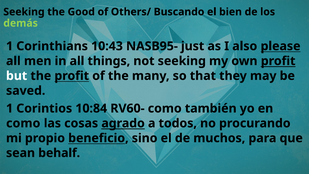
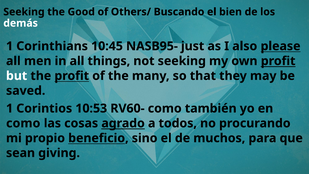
demás colour: light green -> white
10:43: 10:43 -> 10:45
10:84: 10:84 -> 10:53
behalf: behalf -> giving
